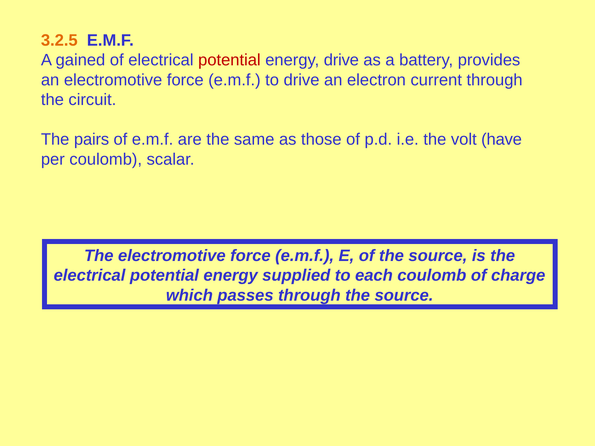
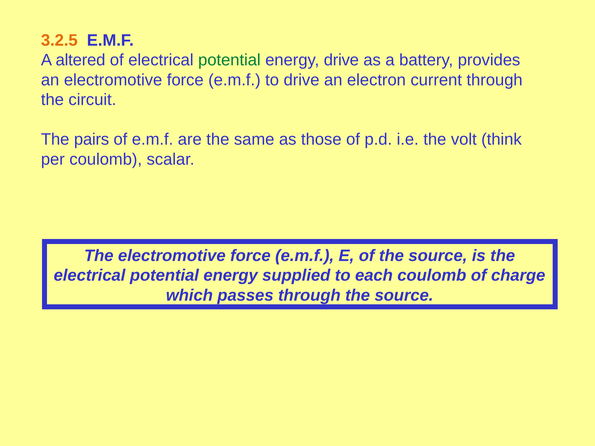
gained: gained -> altered
potential at (229, 60) colour: red -> green
have: have -> think
